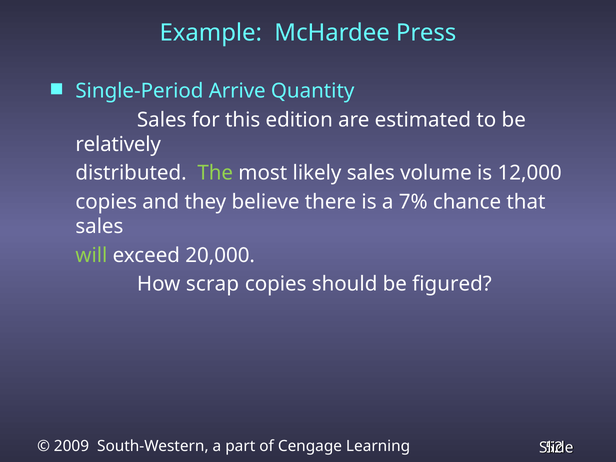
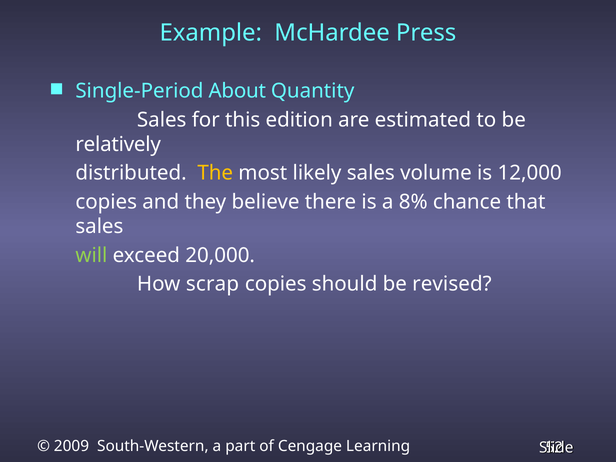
Arrive: Arrive -> About
The colour: light green -> yellow
7%: 7% -> 8%
figured: figured -> revised
